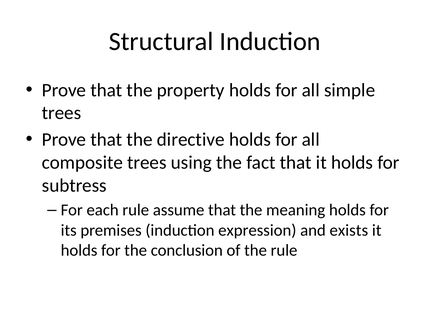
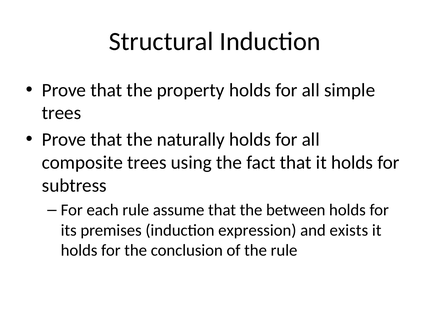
directive: directive -> naturally
meaning: meaning -> between
